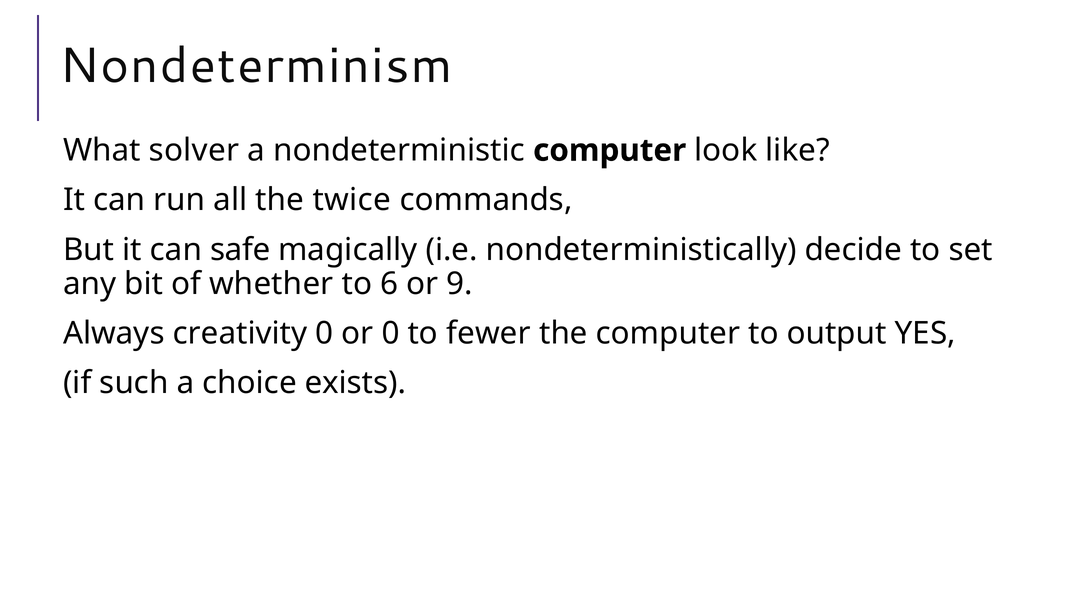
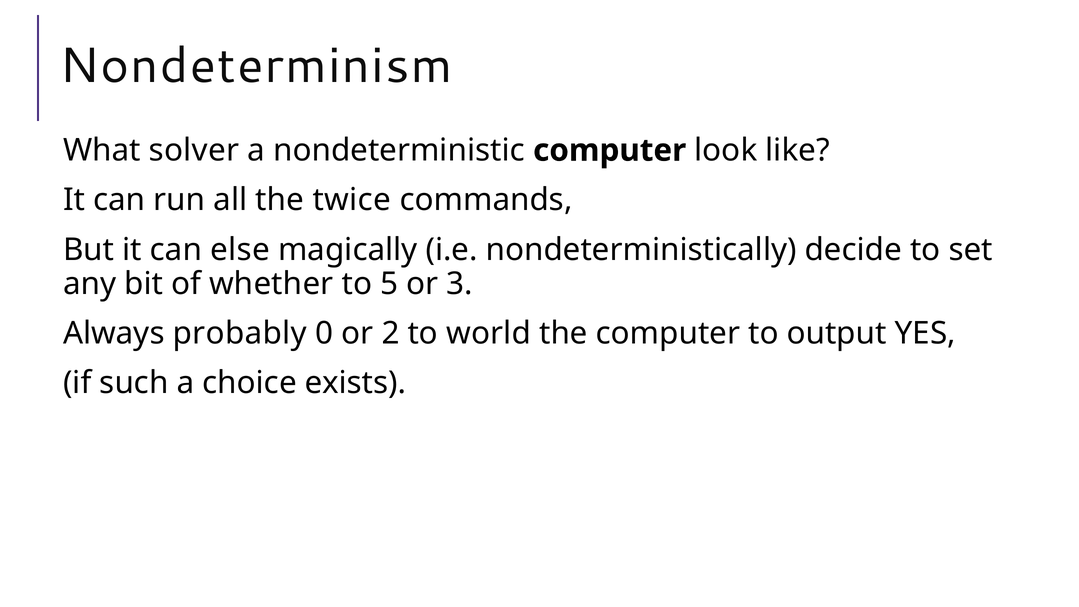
safe: safe -> else
6: 6 -> 5
9: 9 -> 3
creativity: creativity -> probably
or 0: 0 -> 2
fewer: fewer -> world
